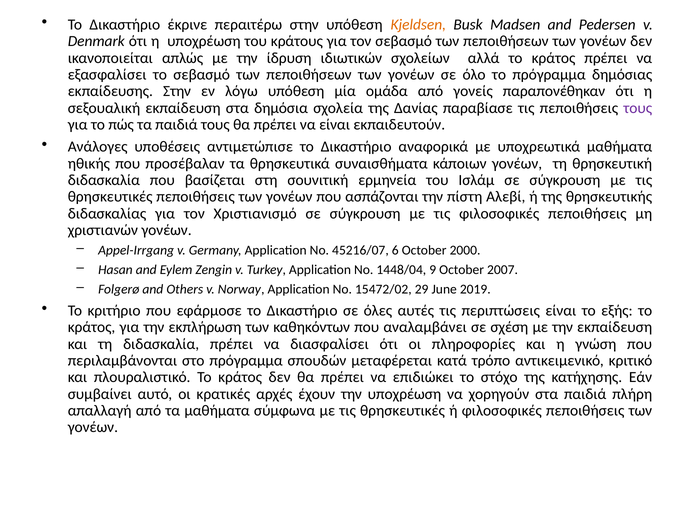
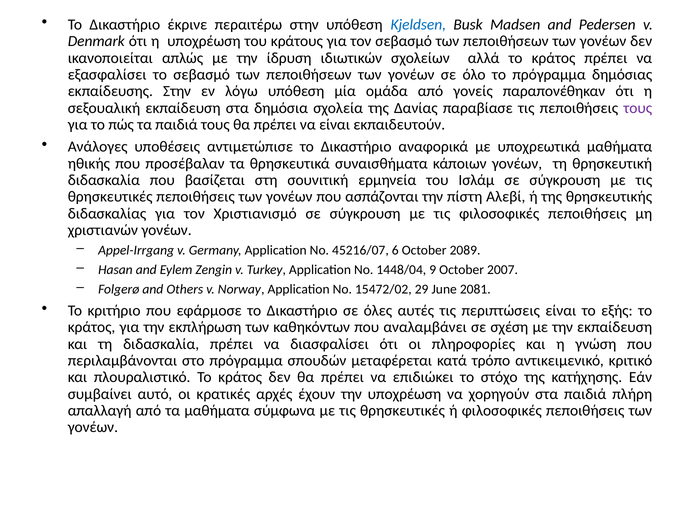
Kjeldsen colour: orange -> blue
2000: 2000 -> 2089
2019: 2019 -> 2081
